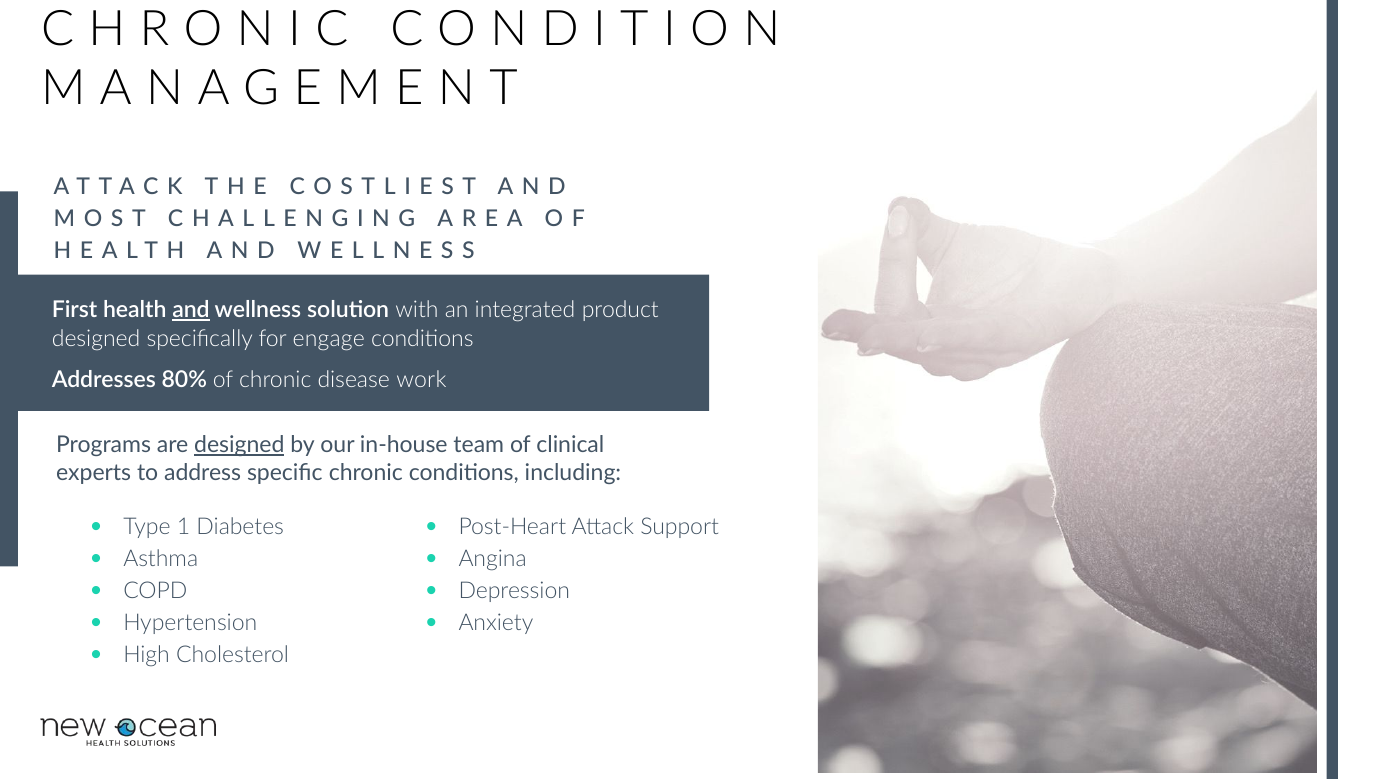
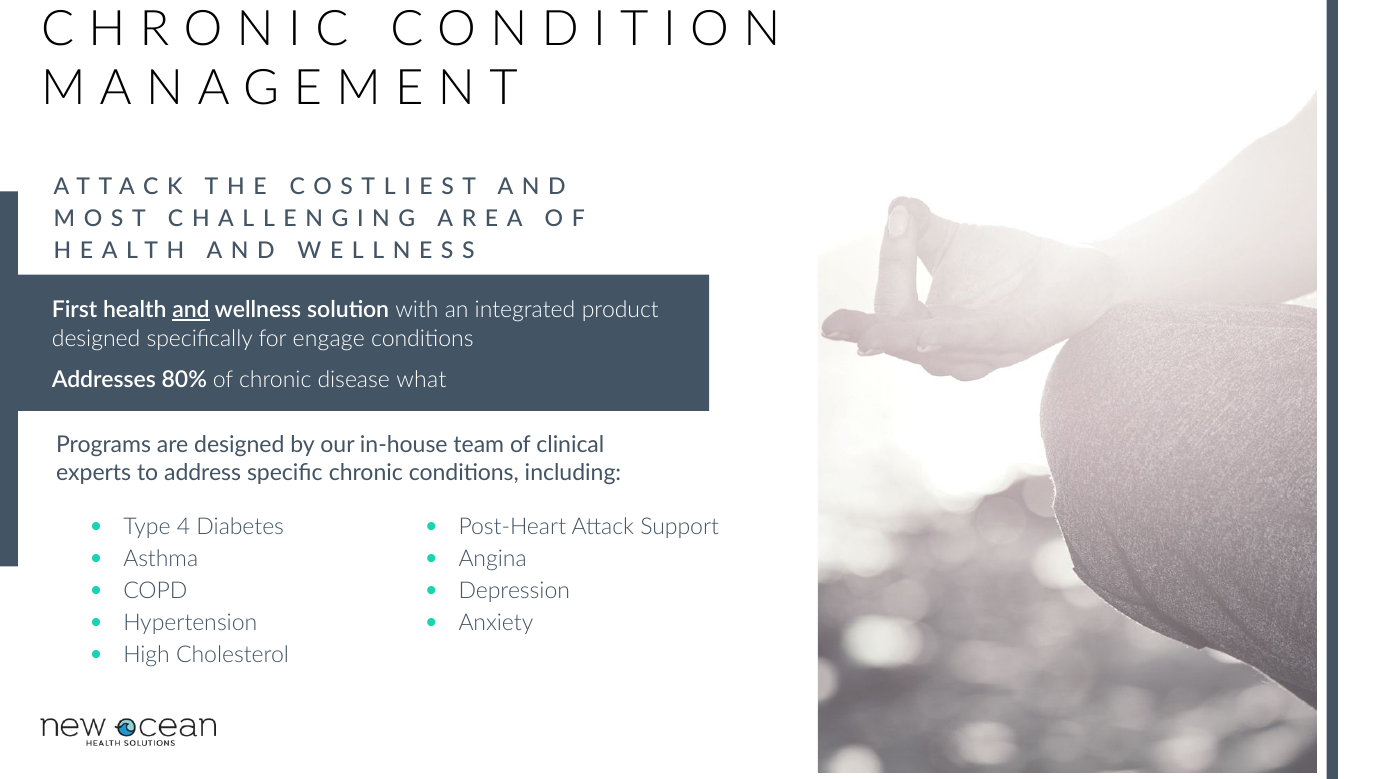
work: work -> what
designed at (239, 445) underline: present -> none
1: 1 -> 4
